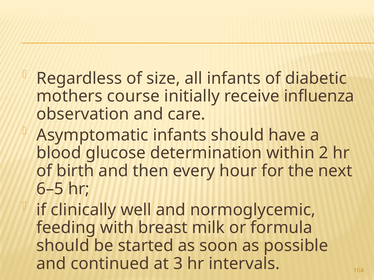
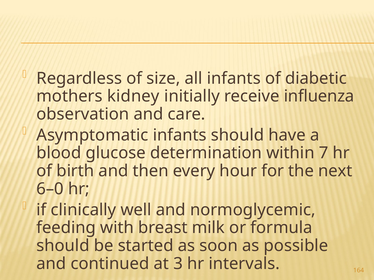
course: course -> kidney
2: 2 -> 7
6–5: 6–5 -> 6–0
